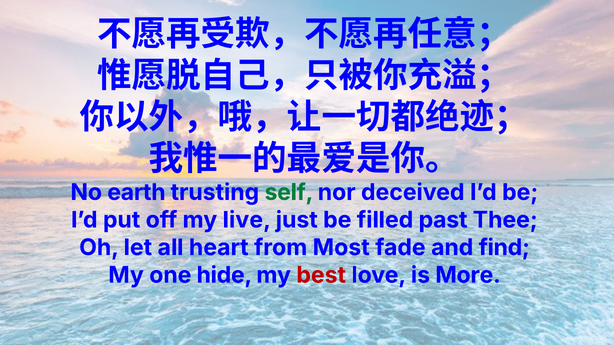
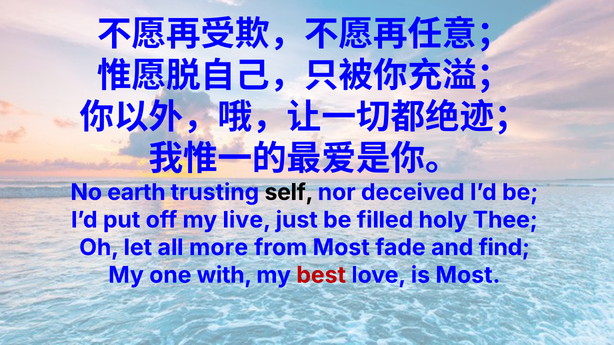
self colour: green -> black
past: past -> holy
heart: heart -> more
hide: hide -> with
is More: More -> Most
